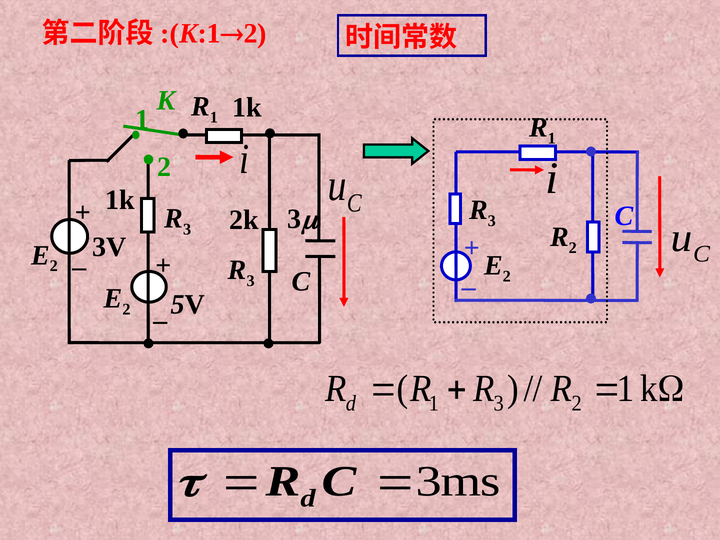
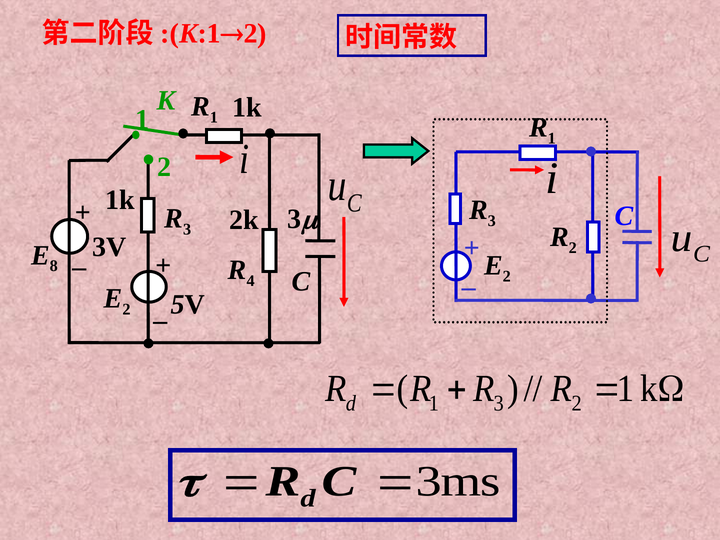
2 at (54, 266): 2 -> 8
3 at (251, 281): 3 -> 4
